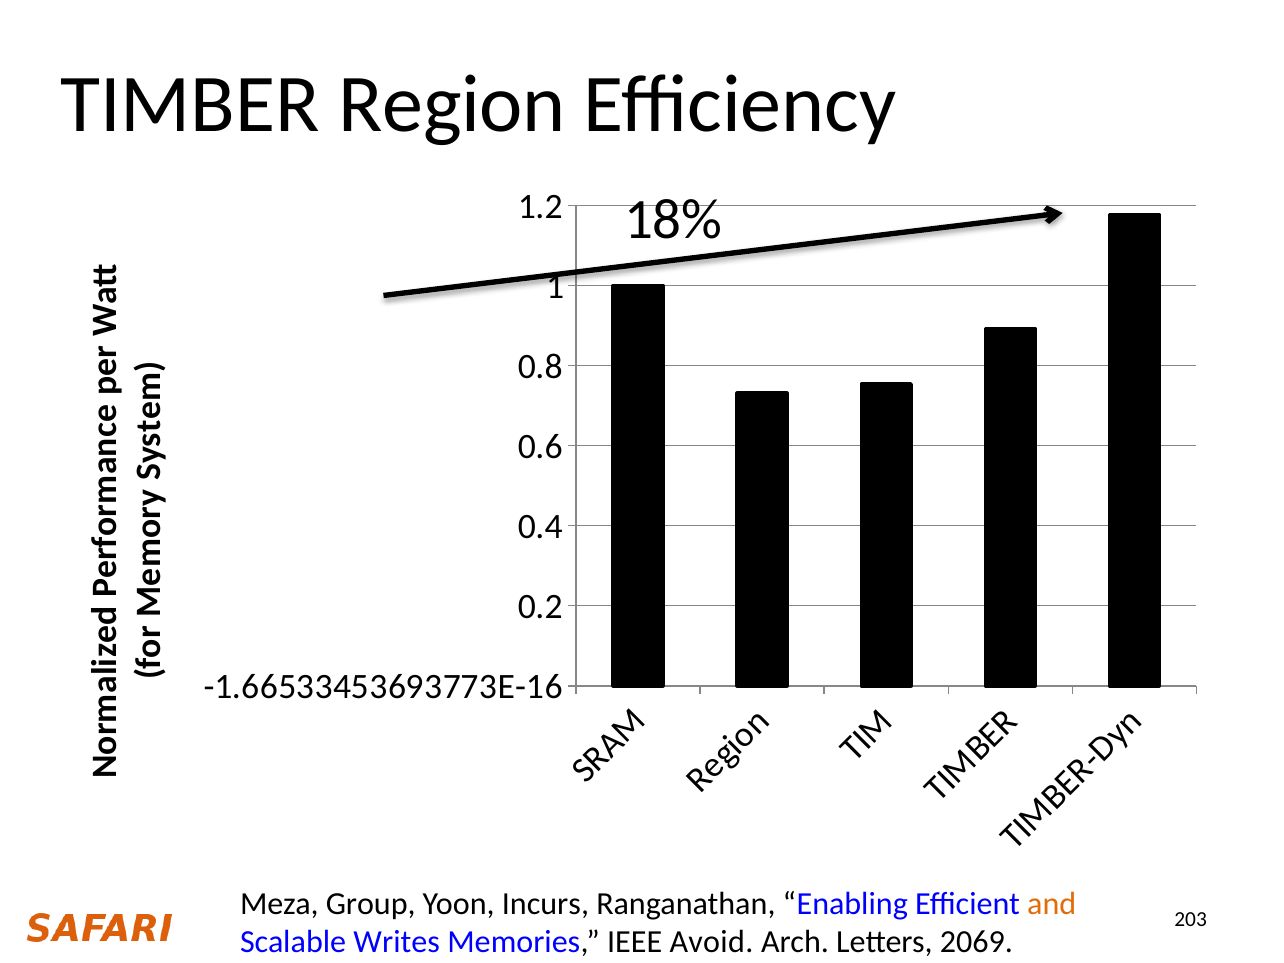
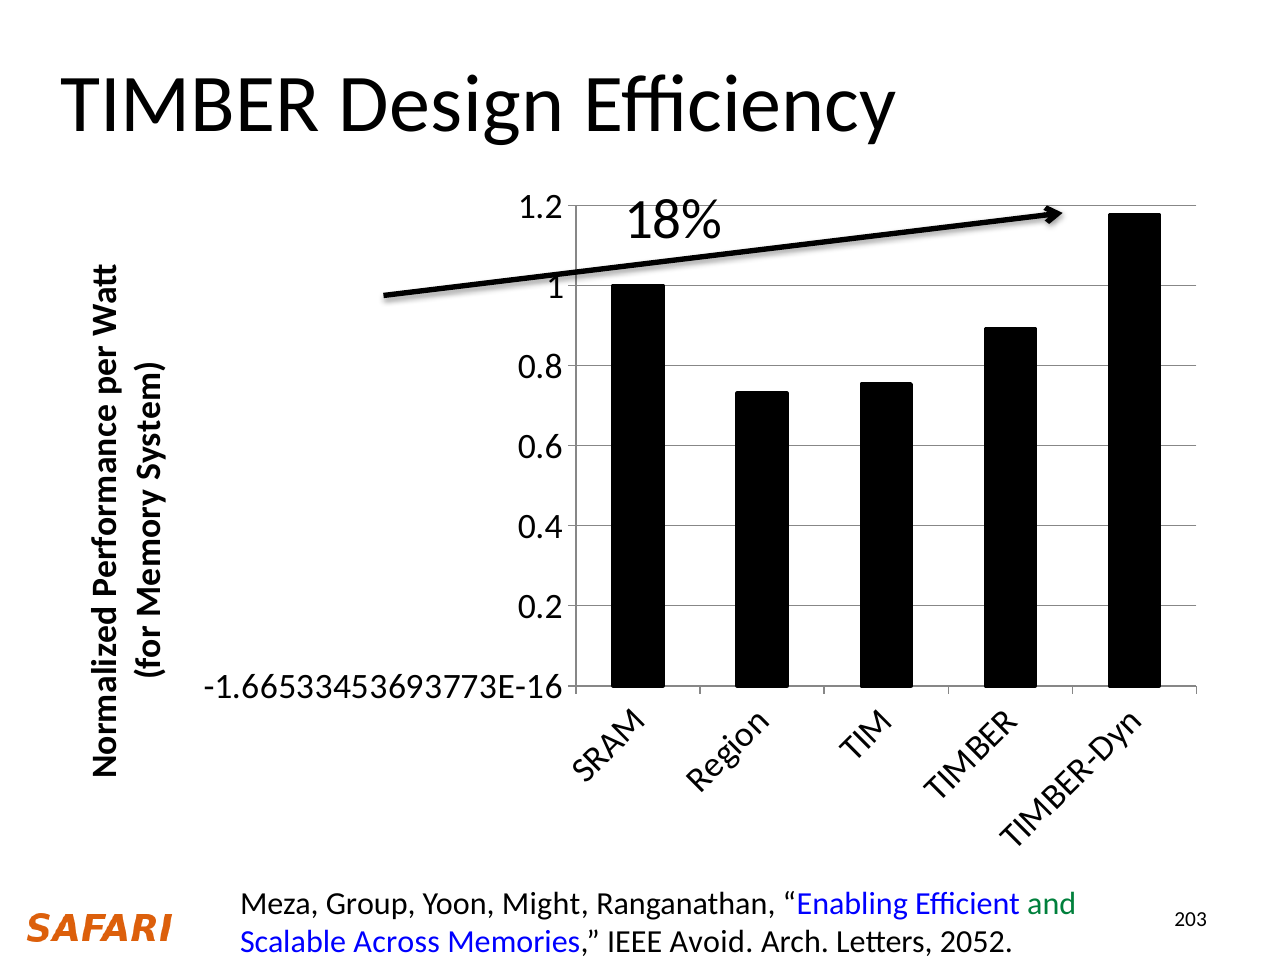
Region: Region -> Design
Incurs: Incurs -> Might
and colour: orange -> green
Writes: Writes -> Across
2069: 2069 -> 2052
